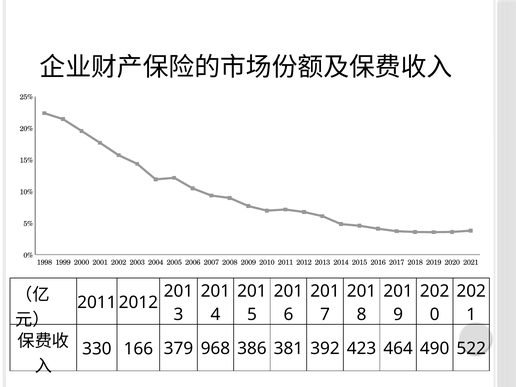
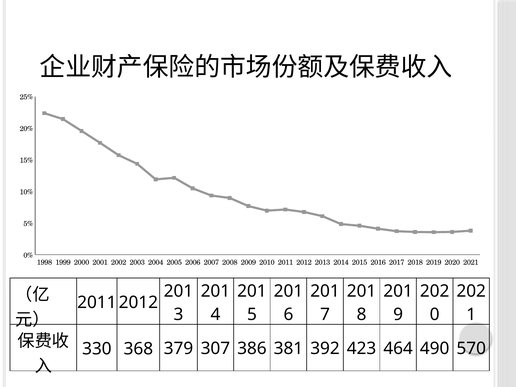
166: 166 -> 368
968: 968 -> 307
522: 522 -> 570
